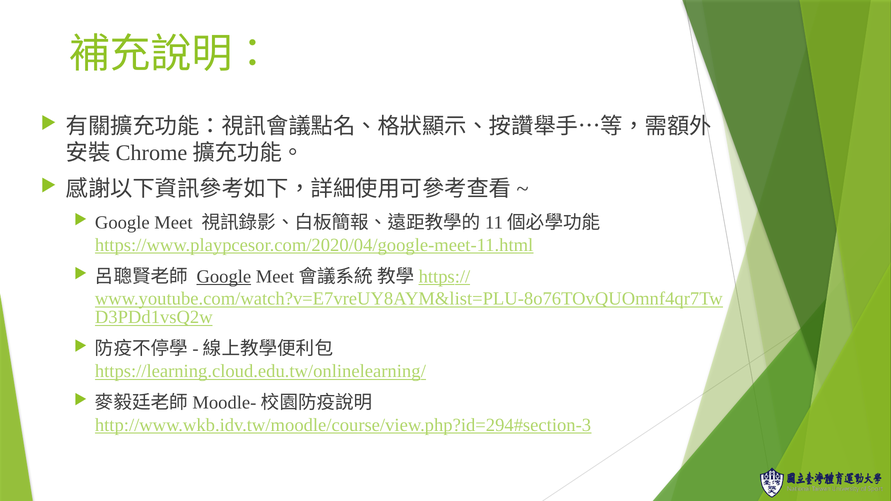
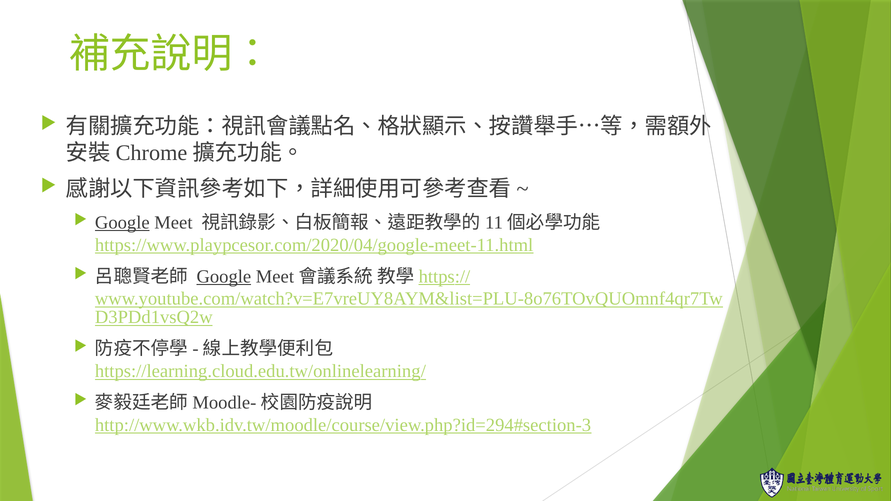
Google at (122, 223) underline: none -> present
